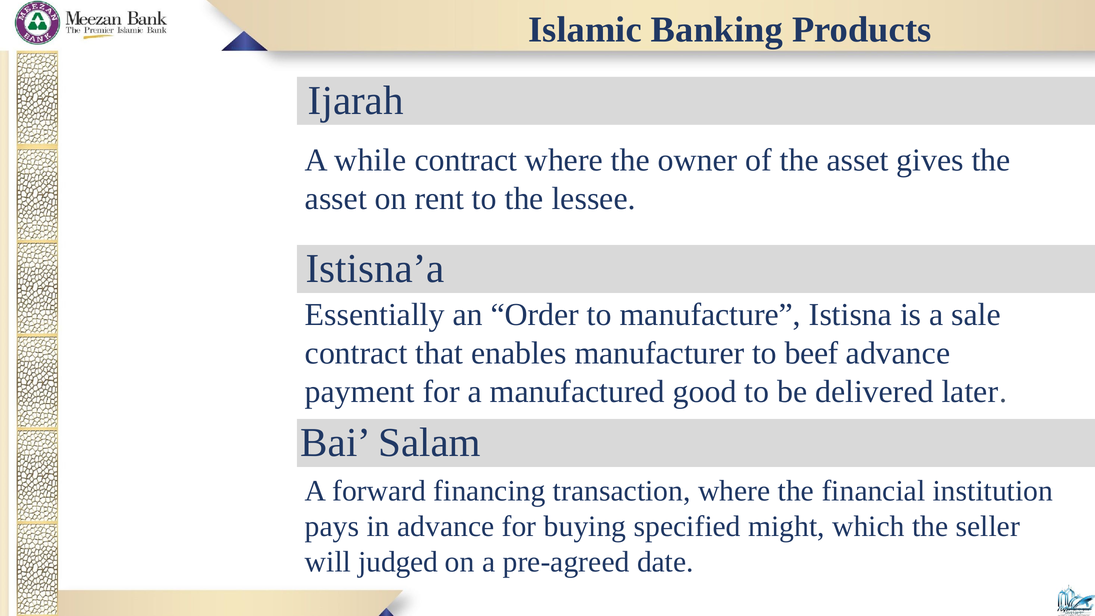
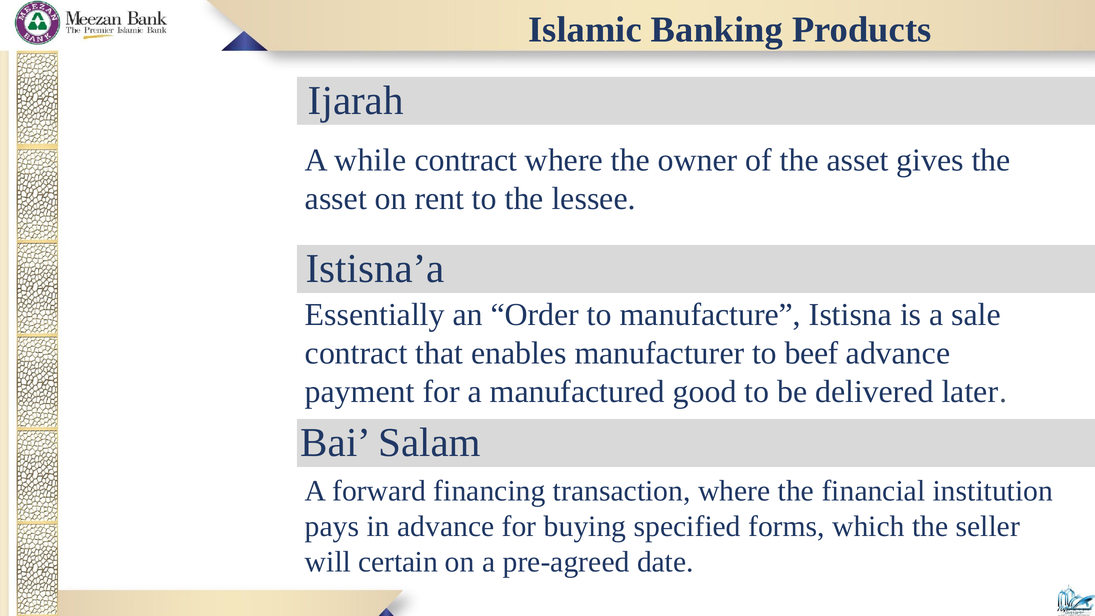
might: might -> forms
judged: judged -> certain
